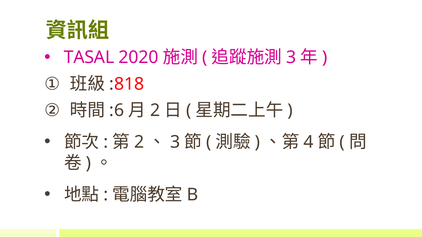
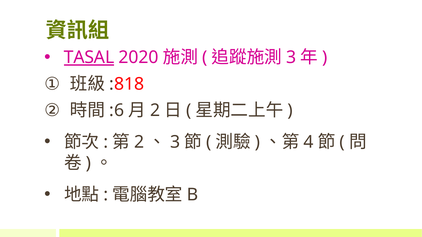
TASAL underline: none -> present
